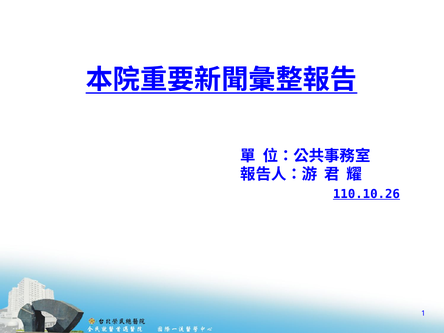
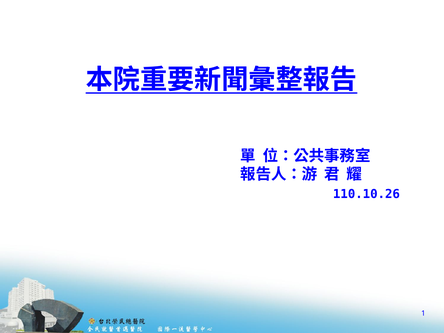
110.10.26 underline: present -> none
